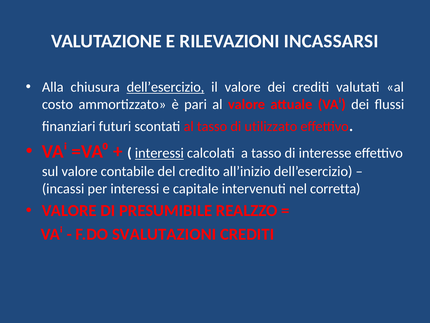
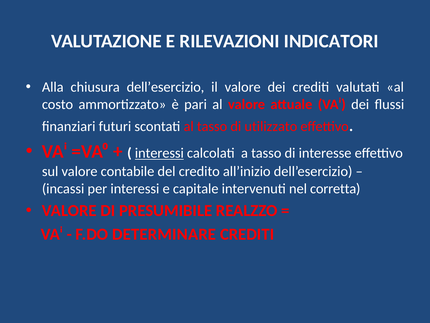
INCASSARSI: INCASSARSI -> INDICATORI
dell’esercizio at (165, 87) underline: present -> none
SVALUTAZIONI: SVALUTAZIONI -> DETERMINARE
